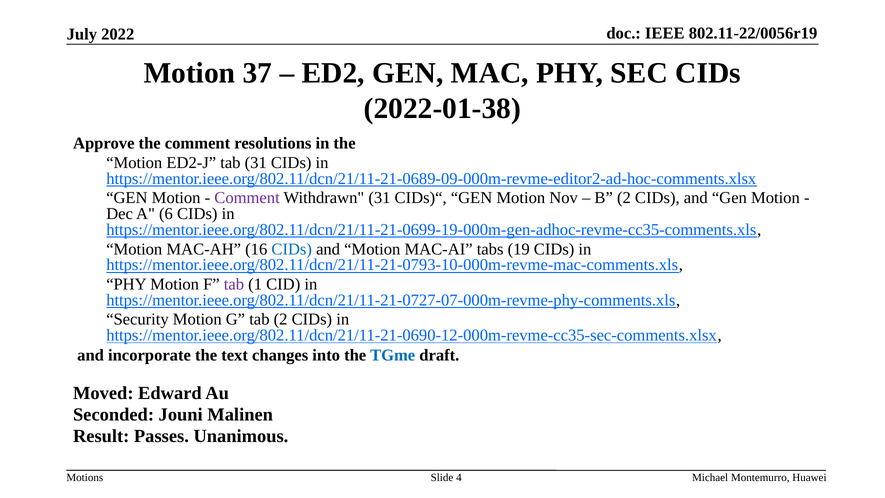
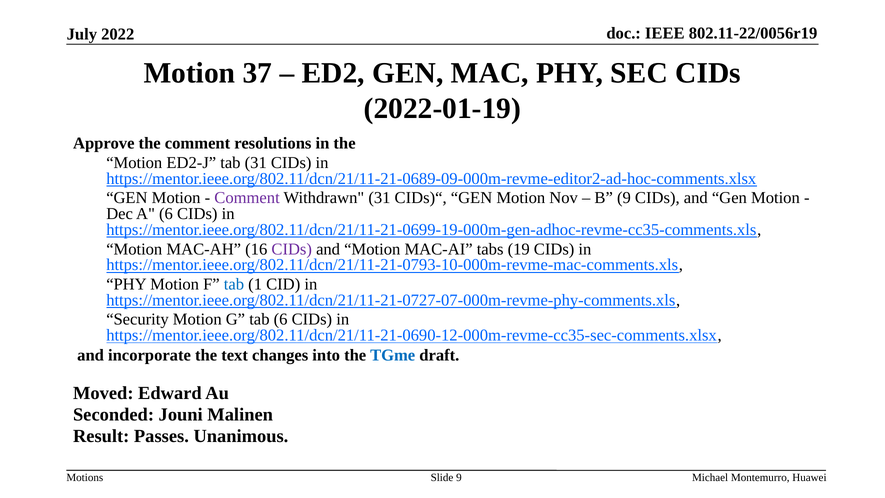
2022-01-38: 2022-01-38 -> 2022-01-19
B 2: 2 -> 9
CIDs at (292, 249) colour: blue -> purple
tab at (234, 284) colour: purple -> blue
tab 2: 2 -> 6
Slide 4: 4 -> 9
